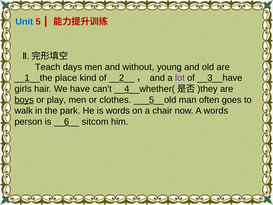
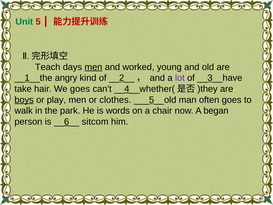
Unit colour: blue -> green
men at (93, 67) underline: none -> present
without: without -> worked
place: place -> angry
girls: girls -> take
We have: have -> goes
A words: words -> began
